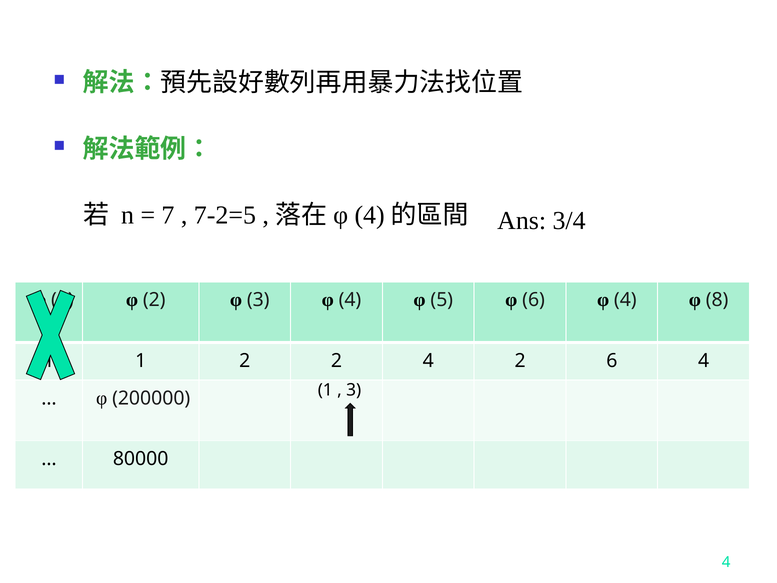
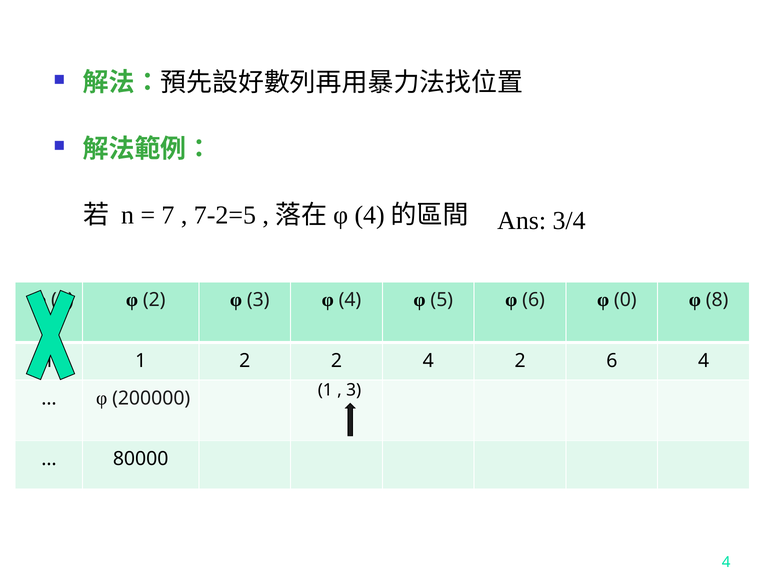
6 φ 4: 4 -> 0
